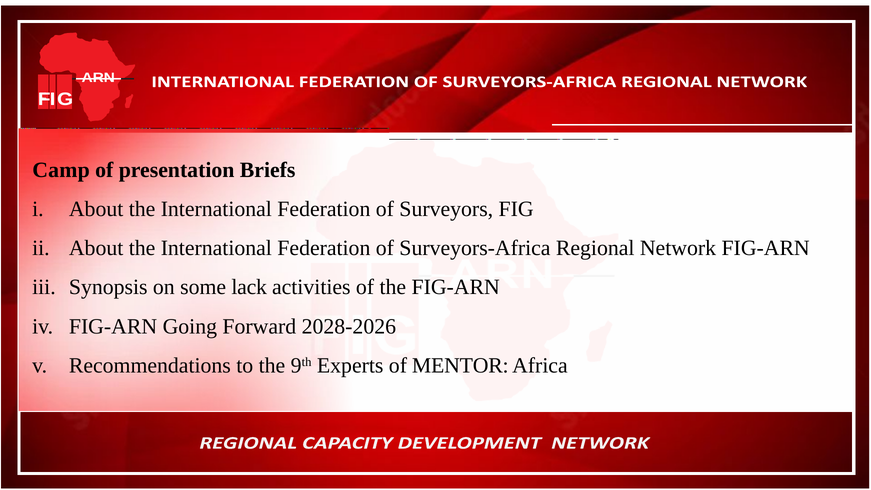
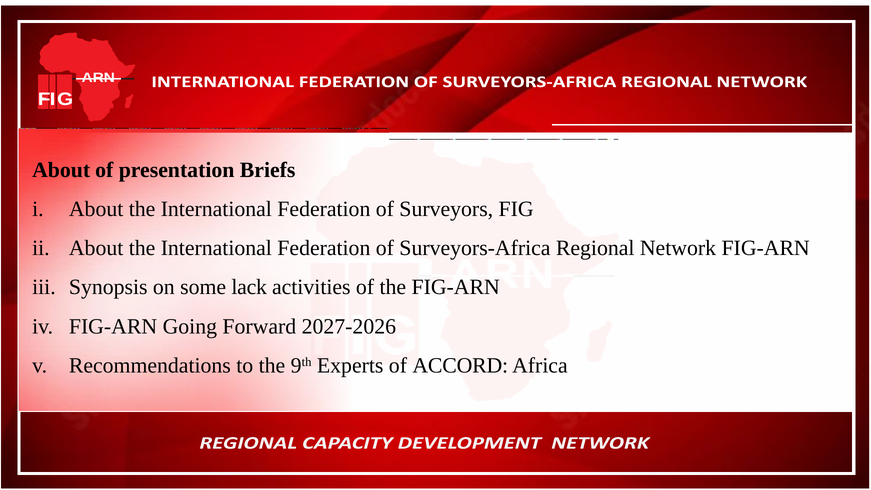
Camp at (61, 170): Camp -> About
2028-2026: 2028-2026 -> 2027-2026
MENTOR: MENTOR -> ACCORD
